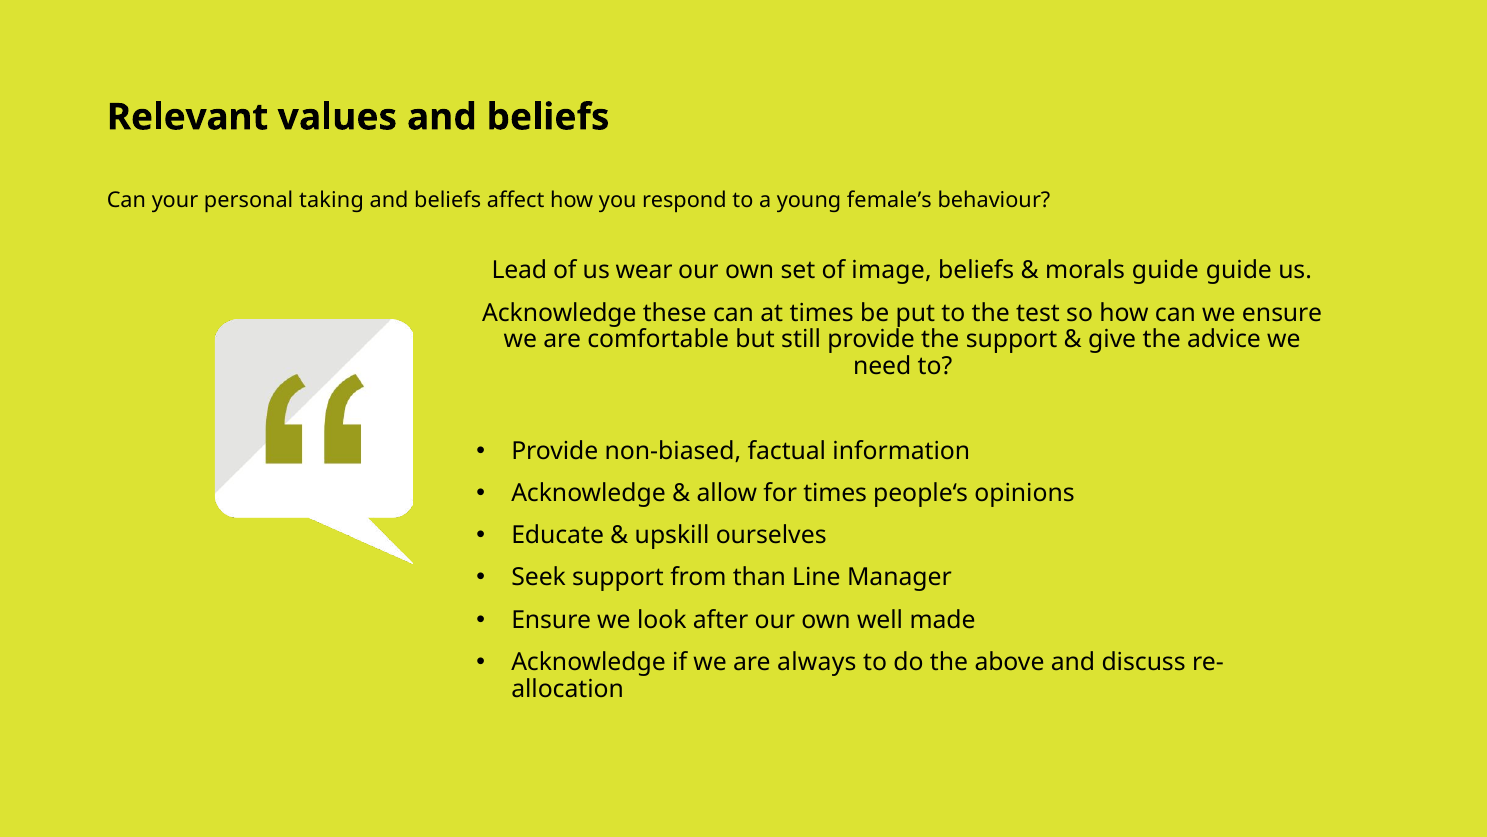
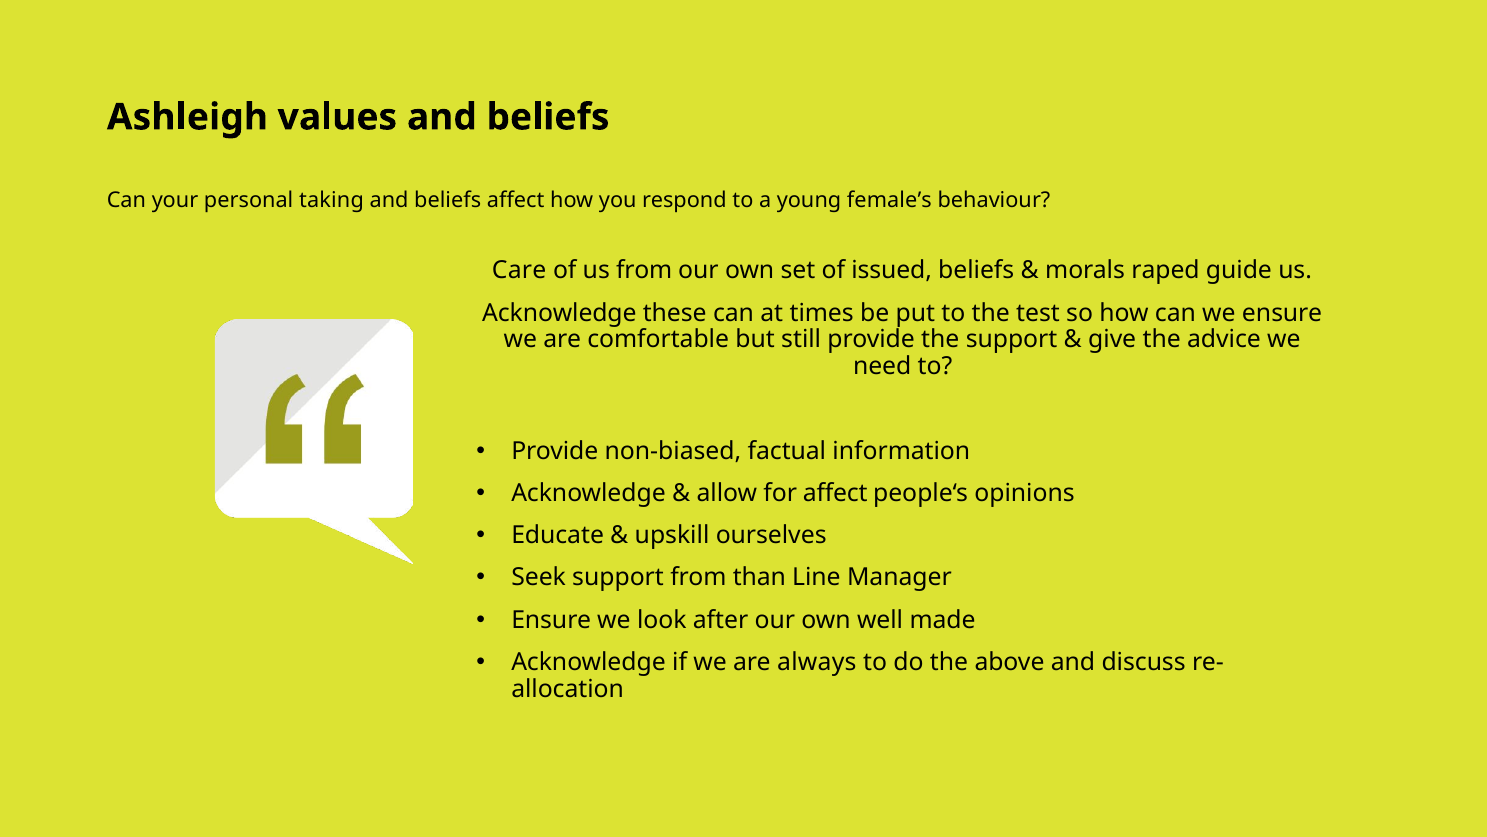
Relevant: Relevant -> Ashleigh
Lead: Lead -> Care
us wear: wear -> from
image: image -> issued
morals guide: guide -> raped
for times: times -> affect
